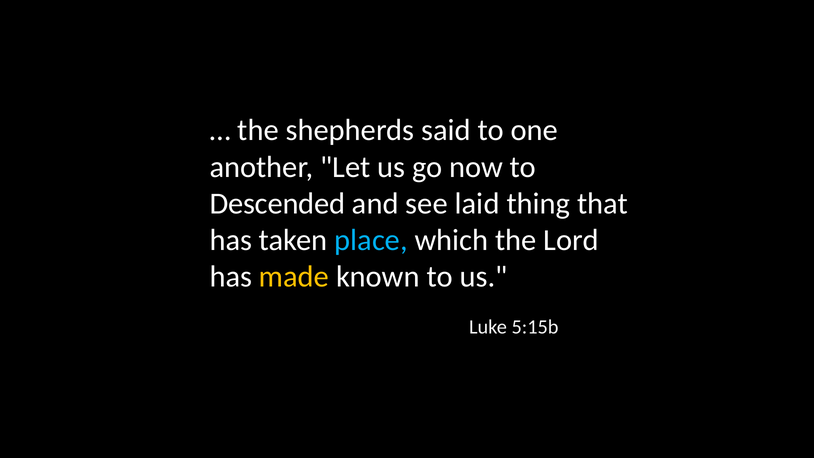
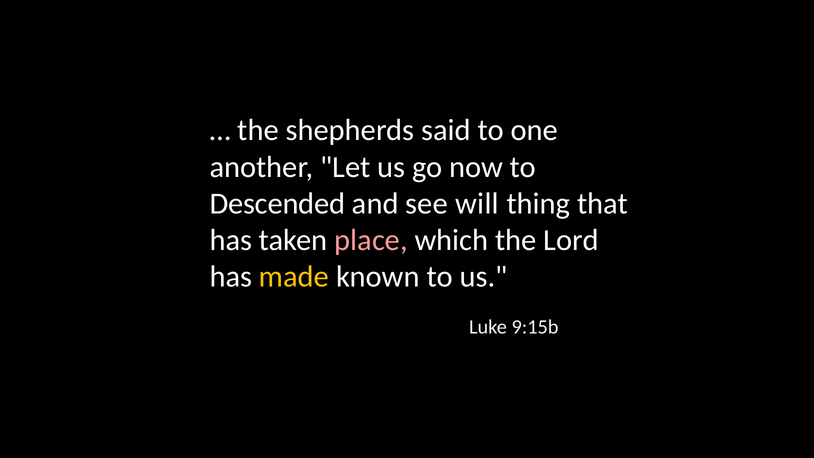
laid: laid -> will
place colour: light blue -> pink
5:15b: 5:15b -> 9:15b
